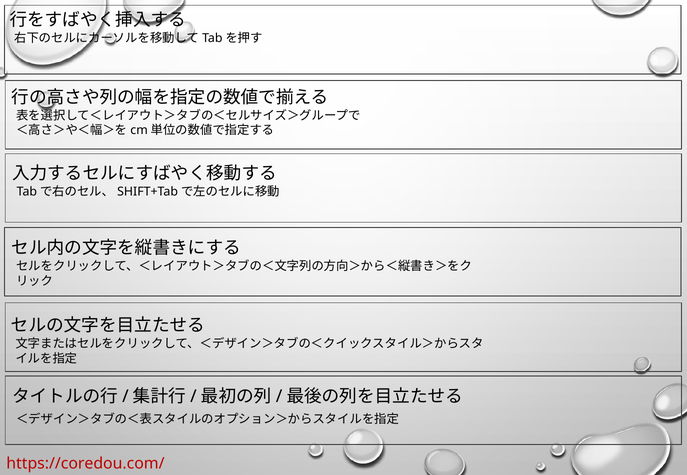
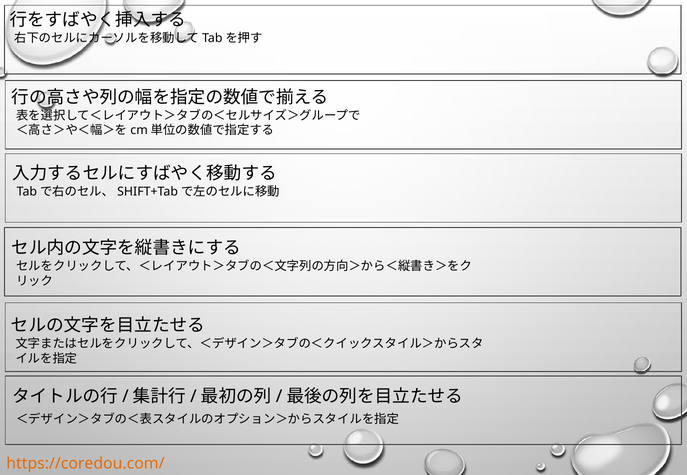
https://coredou.com/ colour: red -> orange
